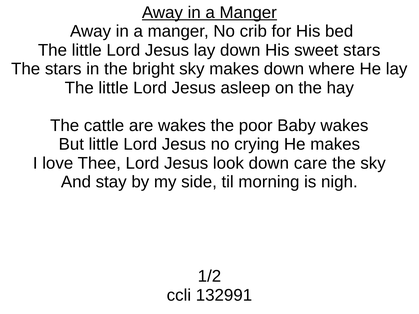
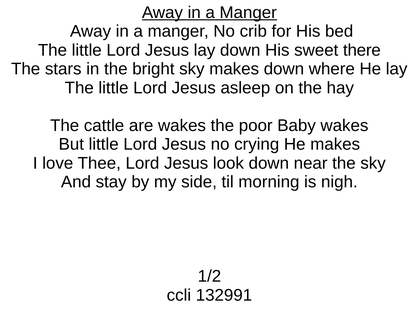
sweet stars: stars -> there
care: care -> near
